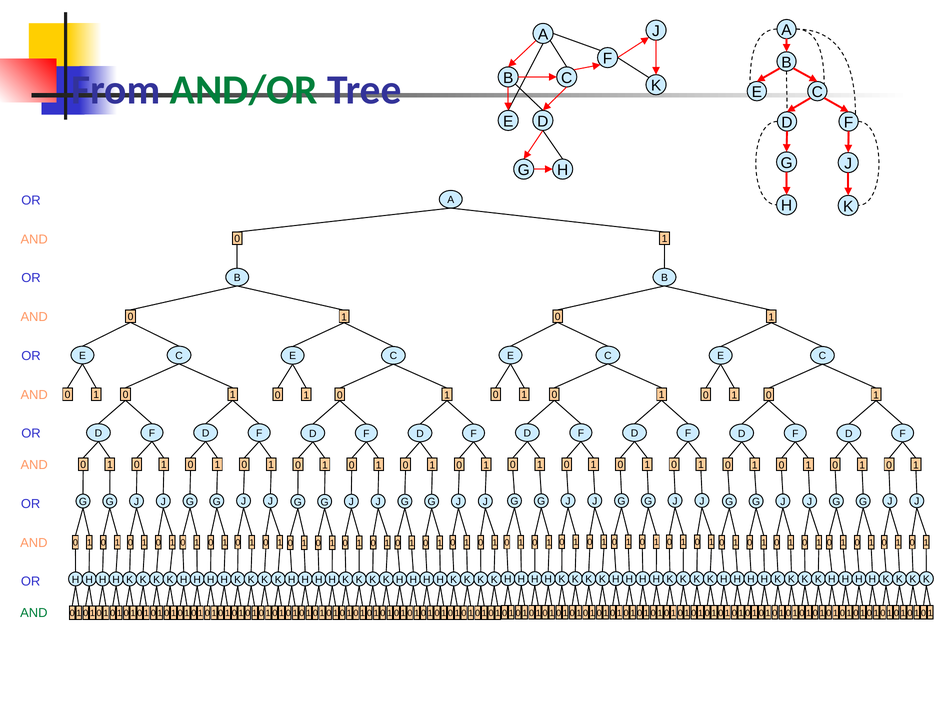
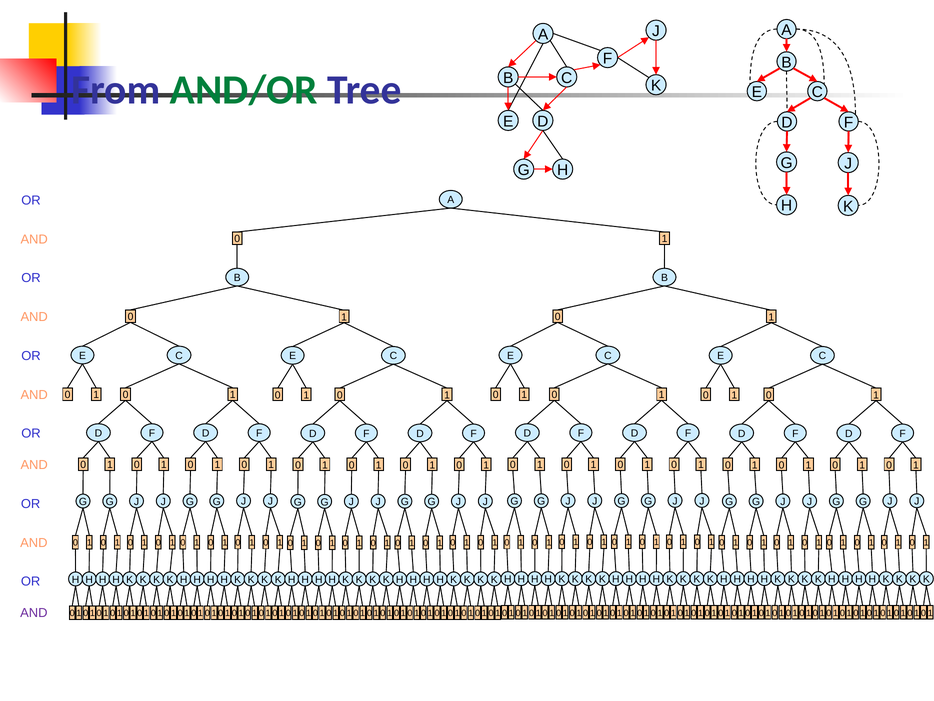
AND at (34, 612) colour: green -> purple
